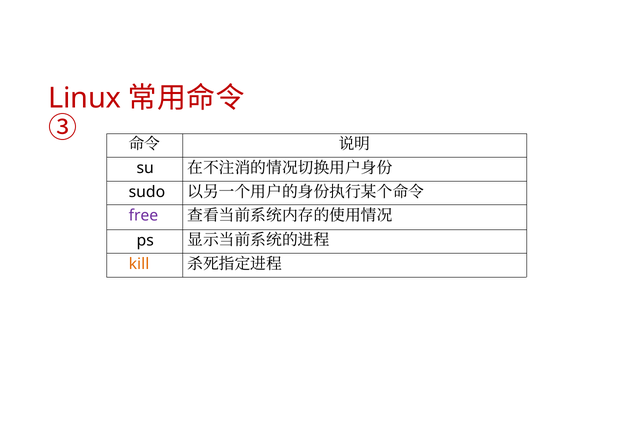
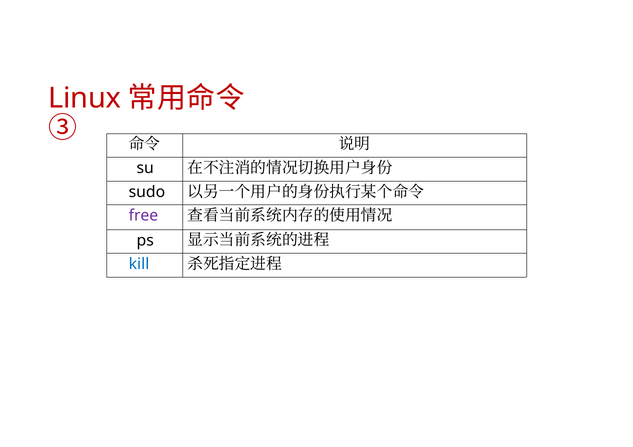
kill colour: orange -> blue
